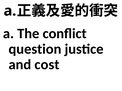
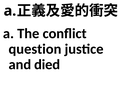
cost: cost -> died
